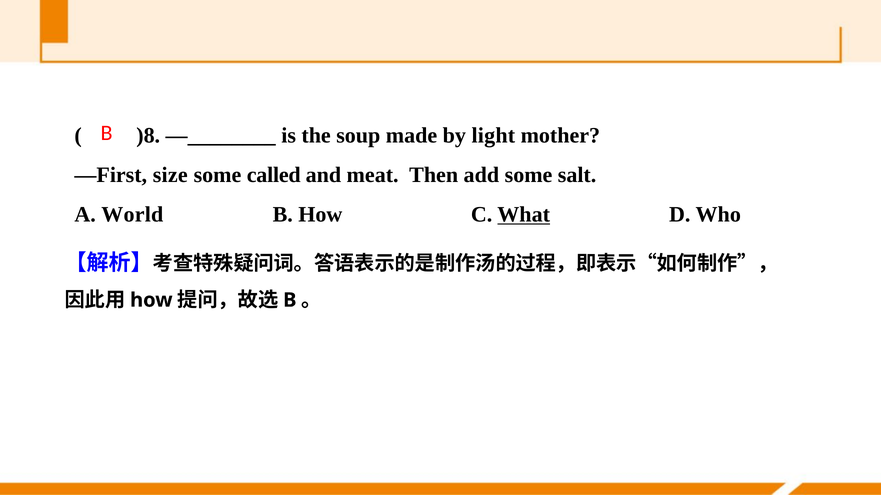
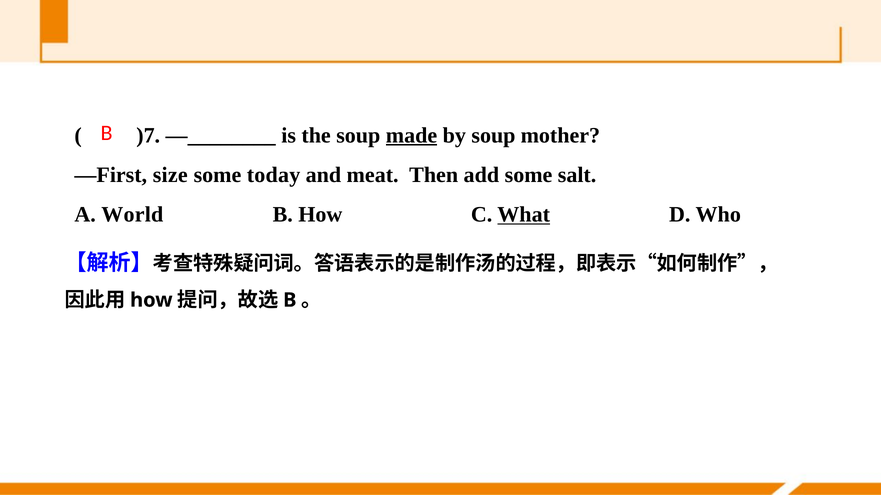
)8: )8 -> )7
made underline: none -> present
by light: light -> soup
called: called -> today
